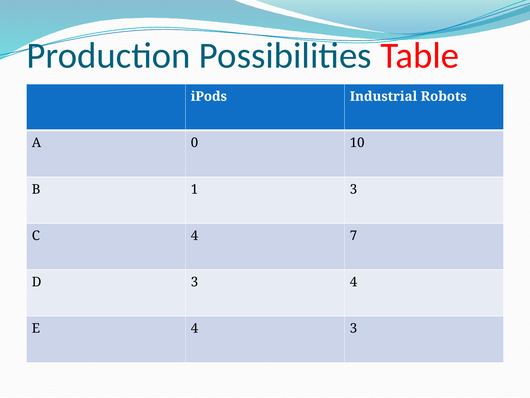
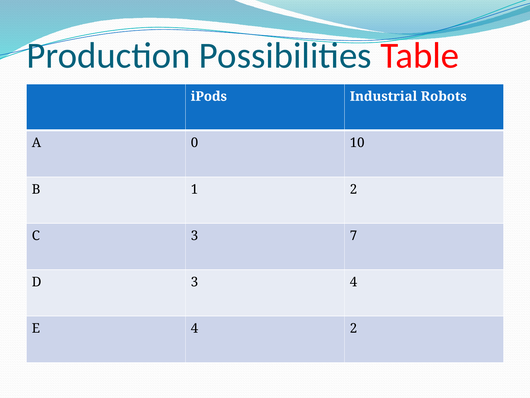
1 3: 3 -> 2
C 4: 4 -> 3
4 3: 3 -> 2
